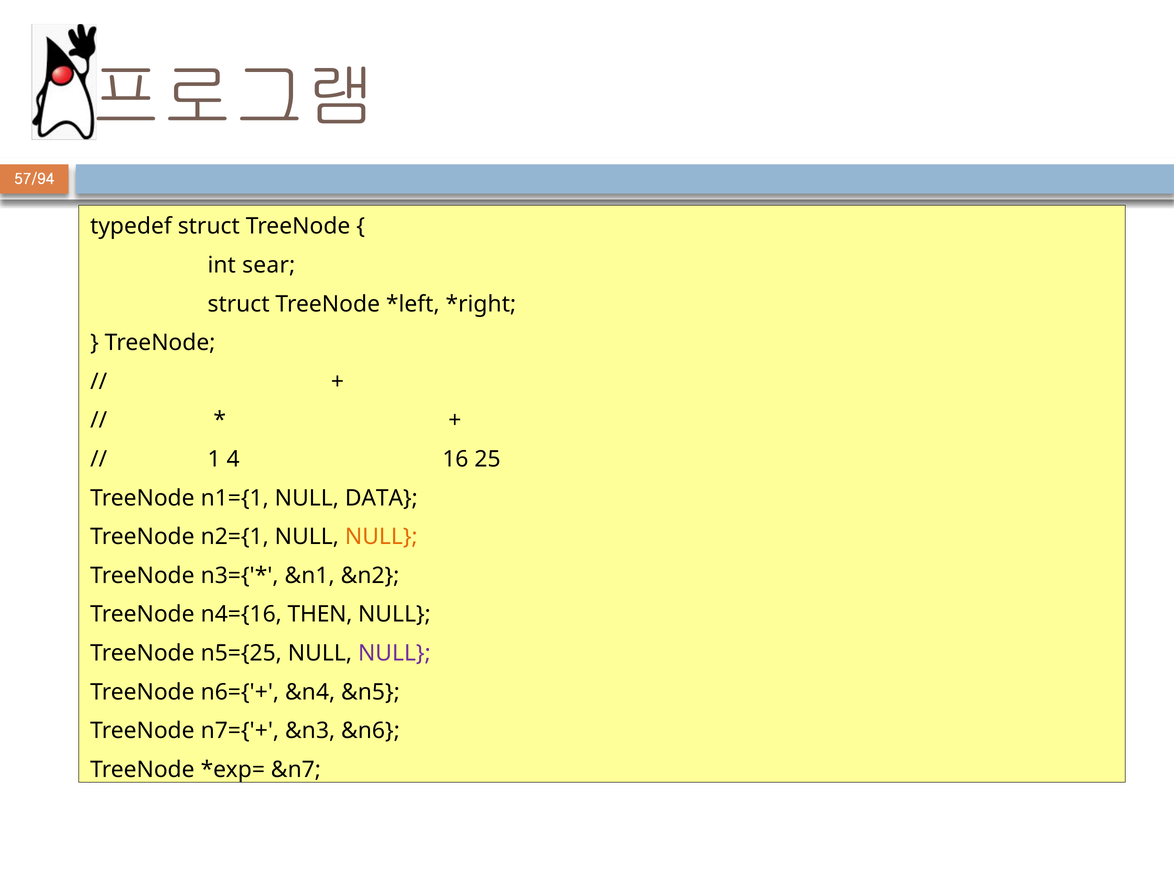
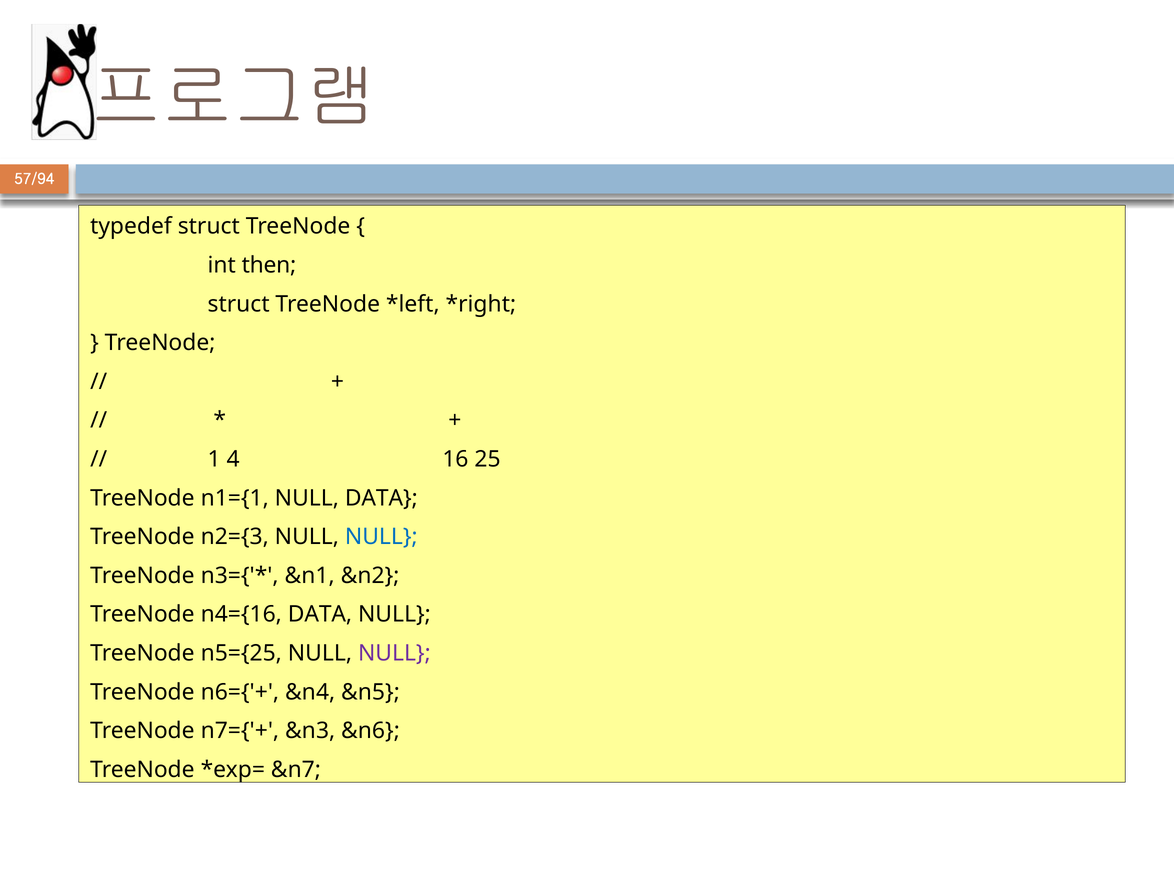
sear: sear -> then
n2={1: n2={1 -> n2={3
NULL at (381, 537) colour: orange -> blue
n4={16 THEN: THEN -> DATA
